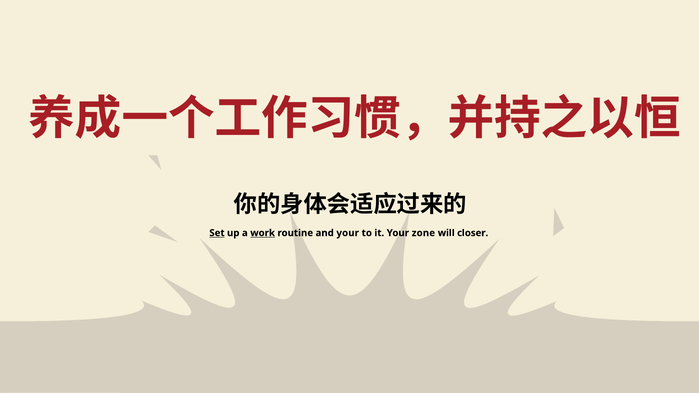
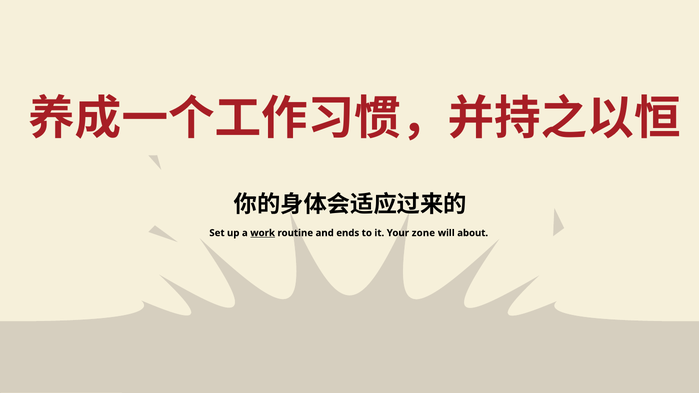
Set underline: present -> none
and your: your -> ends
closer: closer -> about
